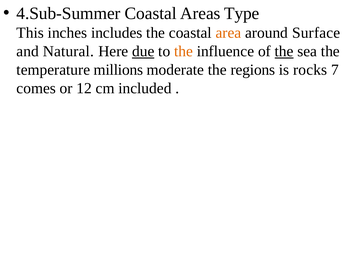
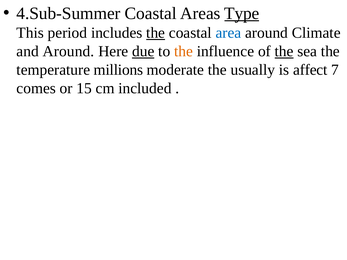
Type underline: none -> present
inches: inches -> period
the at (156, 33) underline: none -> present
area colour: orange -> blue
Surface: Surface -> Climate
and Natural: Natural -> Around
regions: regions -> usually
rocks: rocks -> affect
12: 12 -> 15
